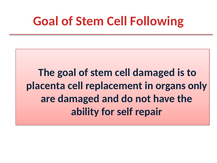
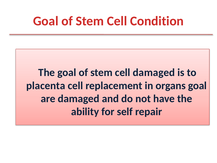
Following: Following -> Condition
organs only: only -> goal
